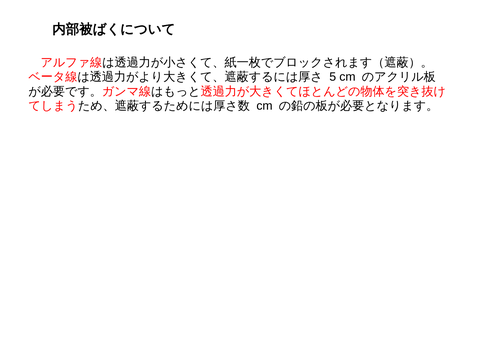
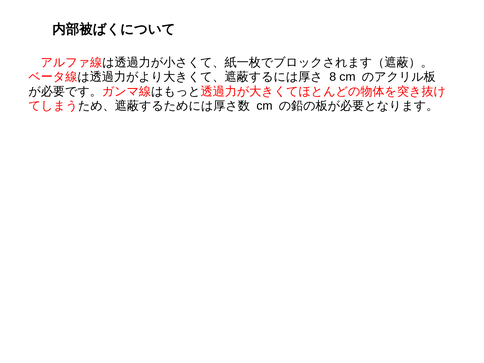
5: 5 -> 8
